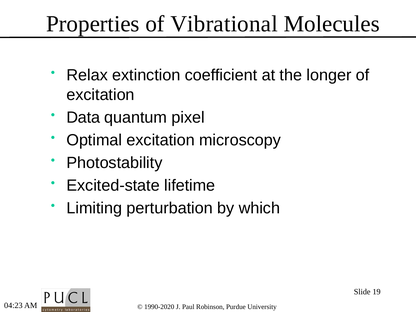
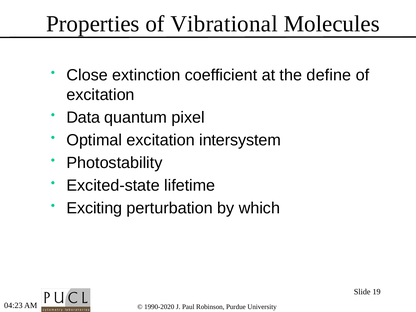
Relax: Relax -> Close
longer: longer -> define
microscopy: microscopy -> intersystem
Limiting: Limiting -> Exciting
